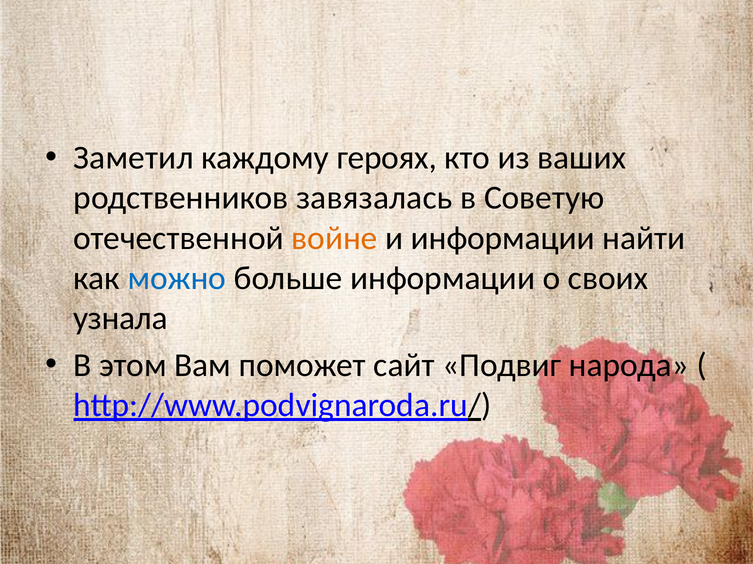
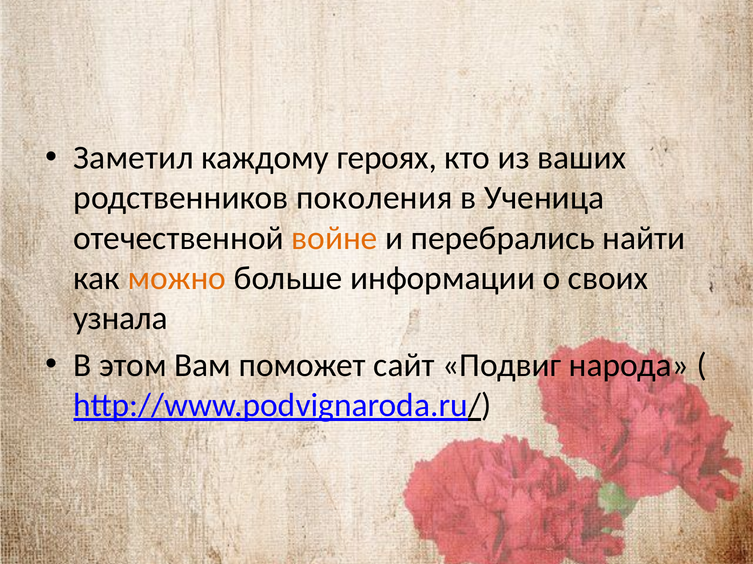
завязалась: завязалась -> поколения
Советую: Советую -> Ученица
и информации: информации -> перебрались
можно colour: blue -> orange
